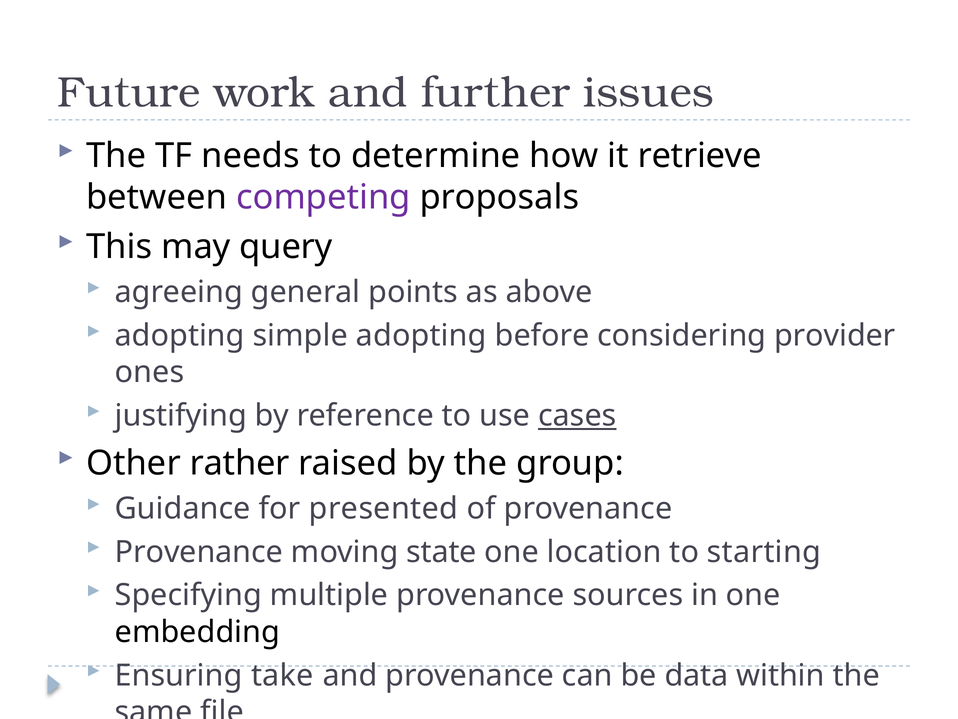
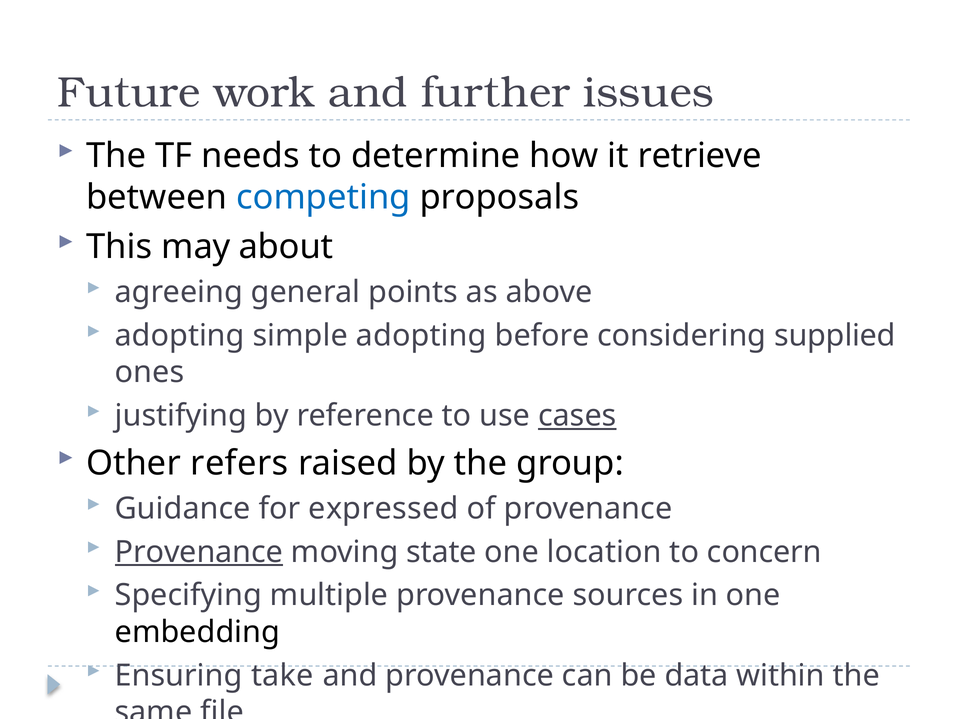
competing colour: purple -> blue
query: query -> about
provider: provider -> supplied
rather: rather -> refers
presented: presented -> expressed
Provenance at (199, 552) underline: none -> present
starting: starting -> concern
